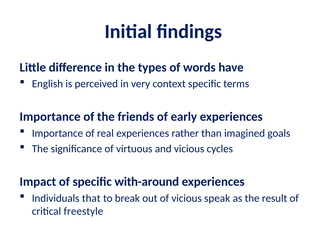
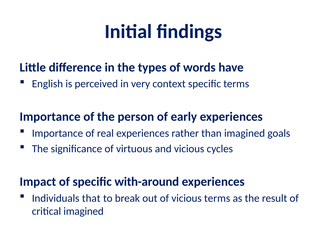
friends: friends -> person
vicious speak: speak -> terms
critical freestyle: freestyle -> imagined
